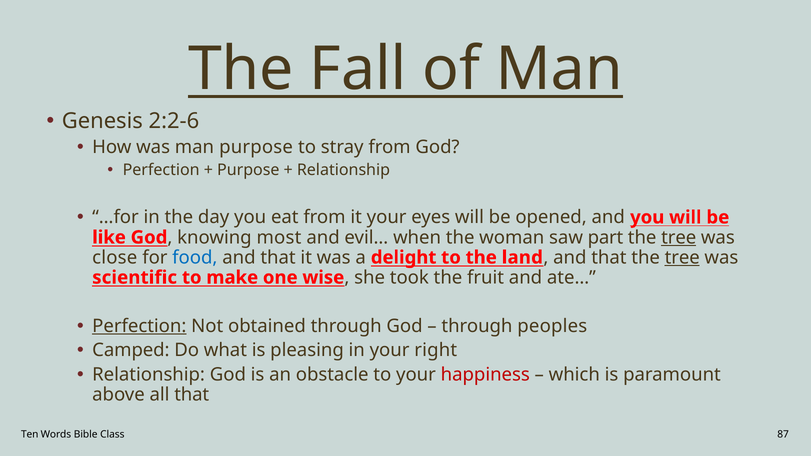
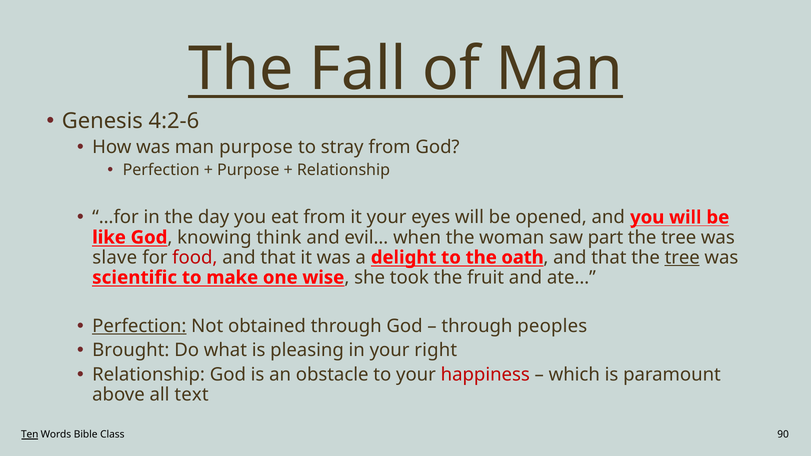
2:2-6: 2:2-6 -> 4:2-6
most: most -> think
tree at (679, 237) underline: present -> none
close: close -> slave
food colour: blue -> red
land: land -> oath
Camped: Camped -> Brought
all that: that -> text
Ten underline: none -> present
87: 87 -> 90
